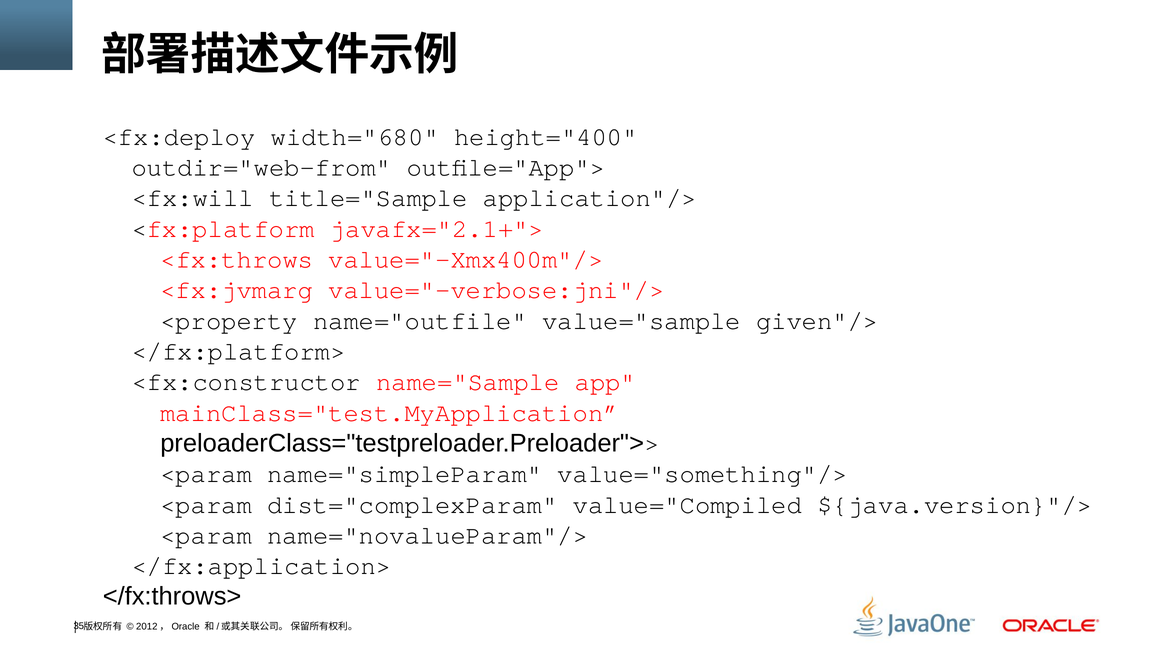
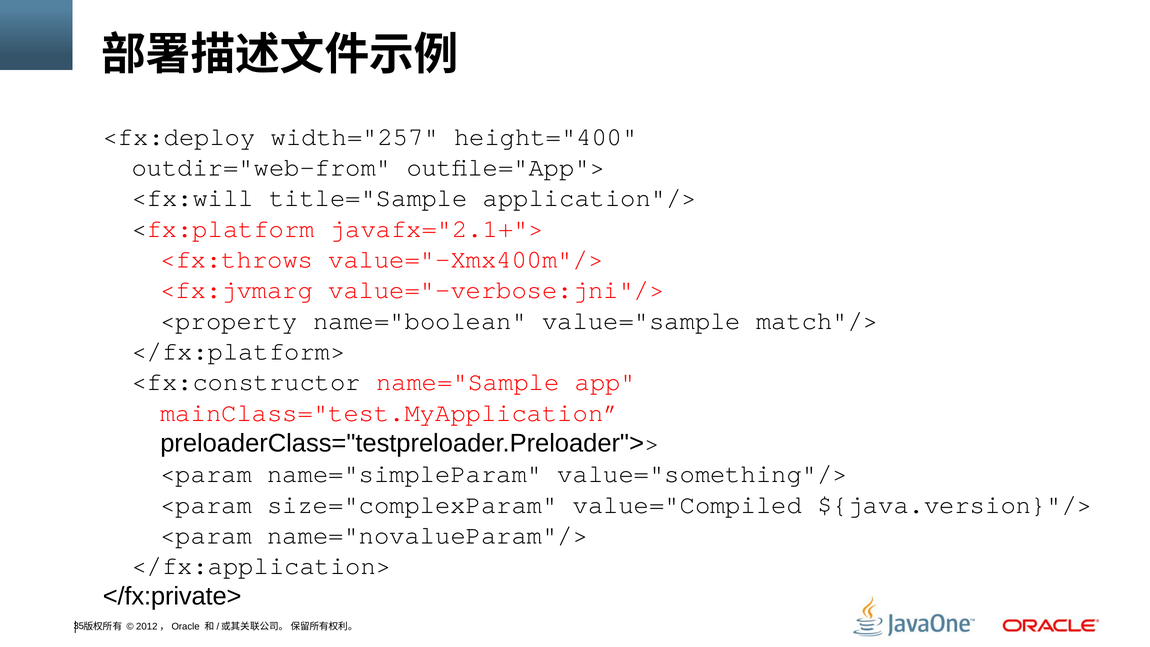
width="680: width="680 -> width="257
name="outfile: name="outfile -> name="boolean
given"/>: given"/> -> match"/>
dist="complexParam: dist="complexParam -> size="complexParam
</fx:throws>: </fx:throws> -> </fx:private>
